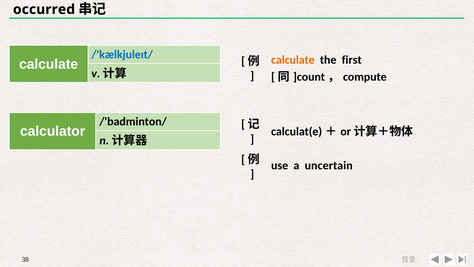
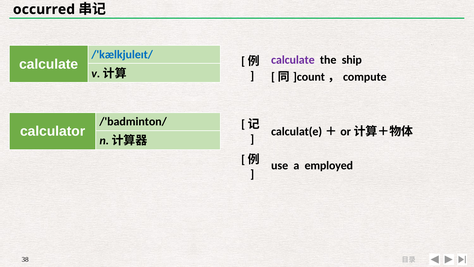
calculate at (293, 60) colour: orange -> purple
first: first -> ship
uncertain: uncertain -> employed
